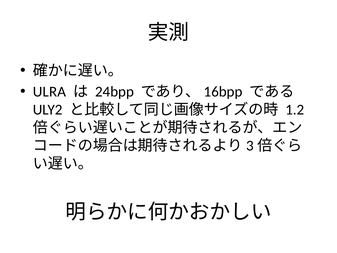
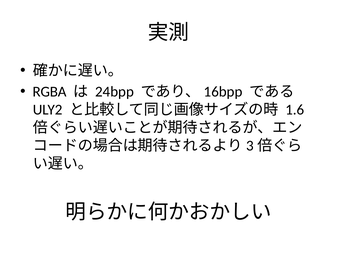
ULRA: ULRA -> RGBA
1.2: 1.2 -> 1.6
